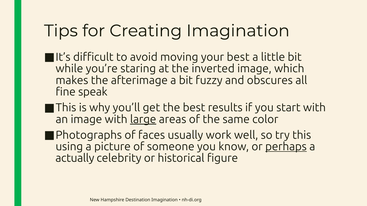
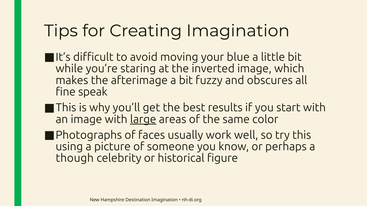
your best: best -> blue
perhaps underline: present -> none
actually: actually -> though
